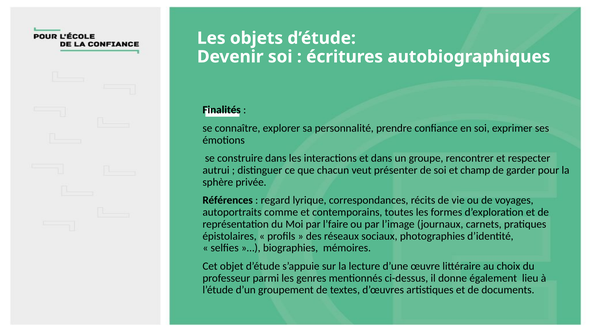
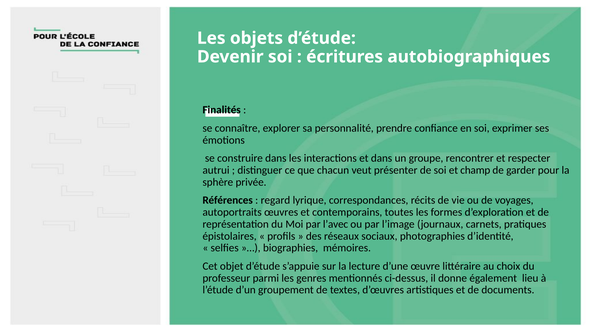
comme: comme -> œuvres
l’faire: l’faire -> l’avec
